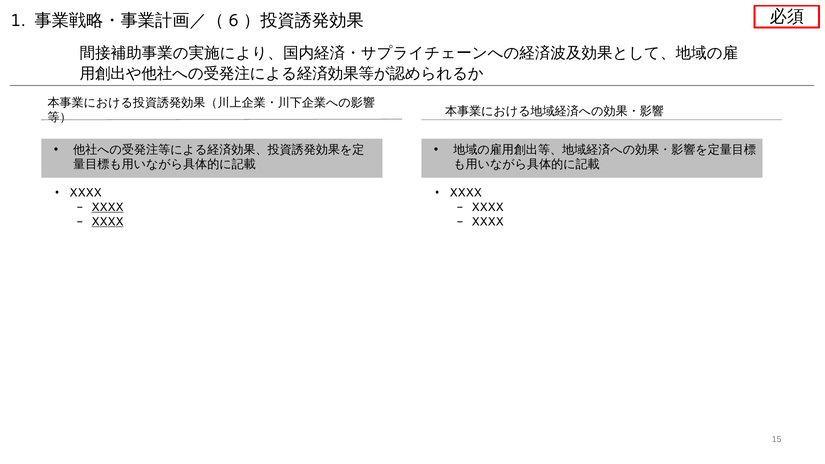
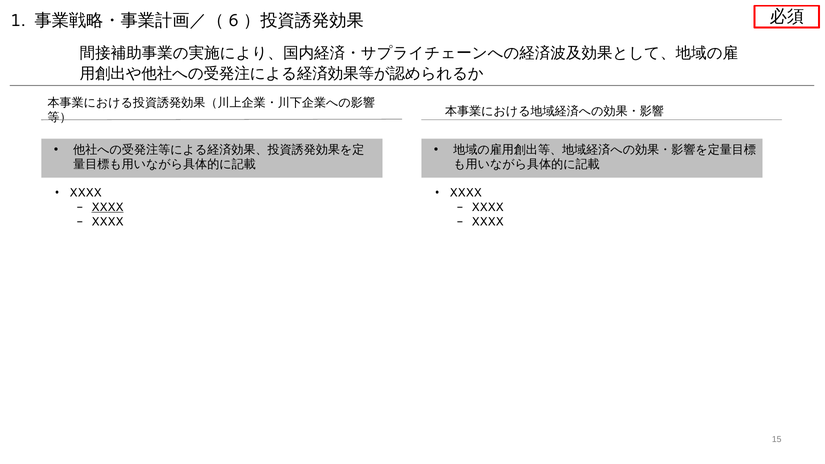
XXXX at (107, 222) underline: present -> none
